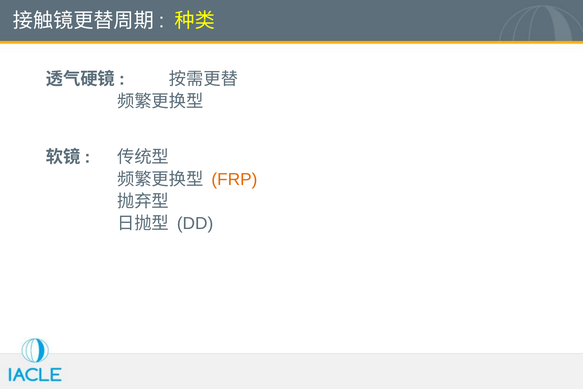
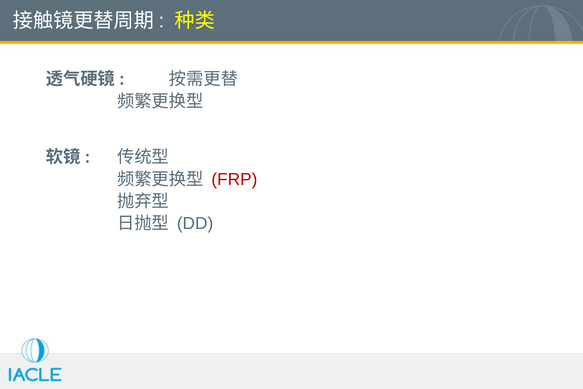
FRP colour: orange -> red
